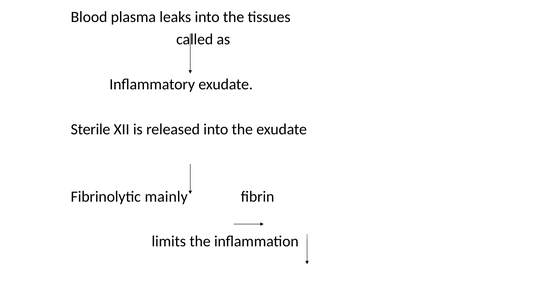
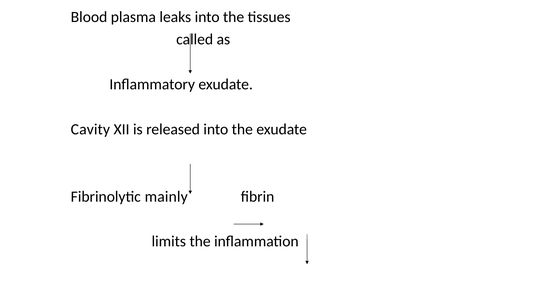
Sterile: Sterile -> Cavity
